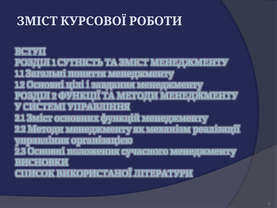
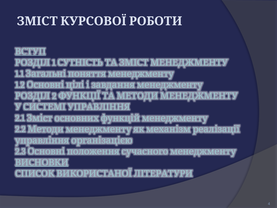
ВИСНОВКИ underline: none -> present
